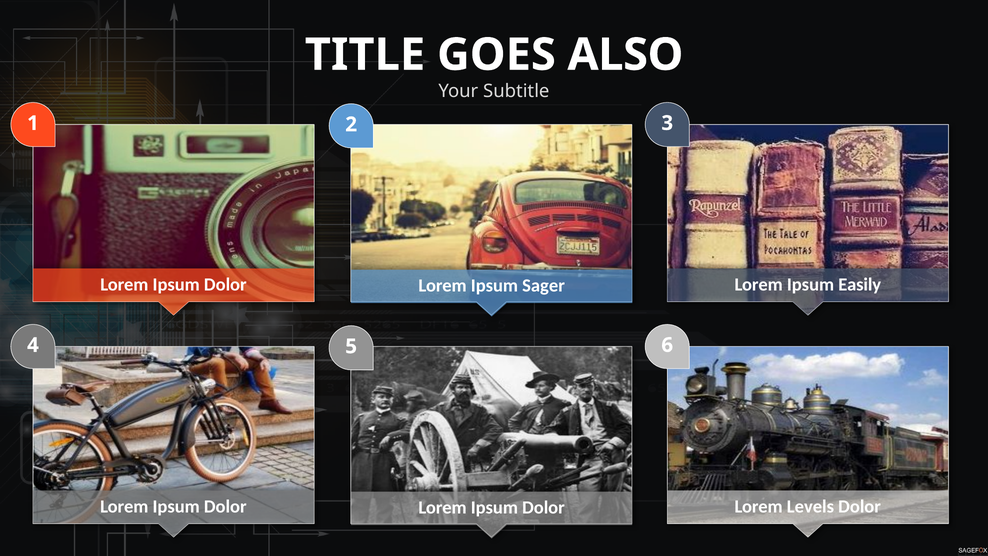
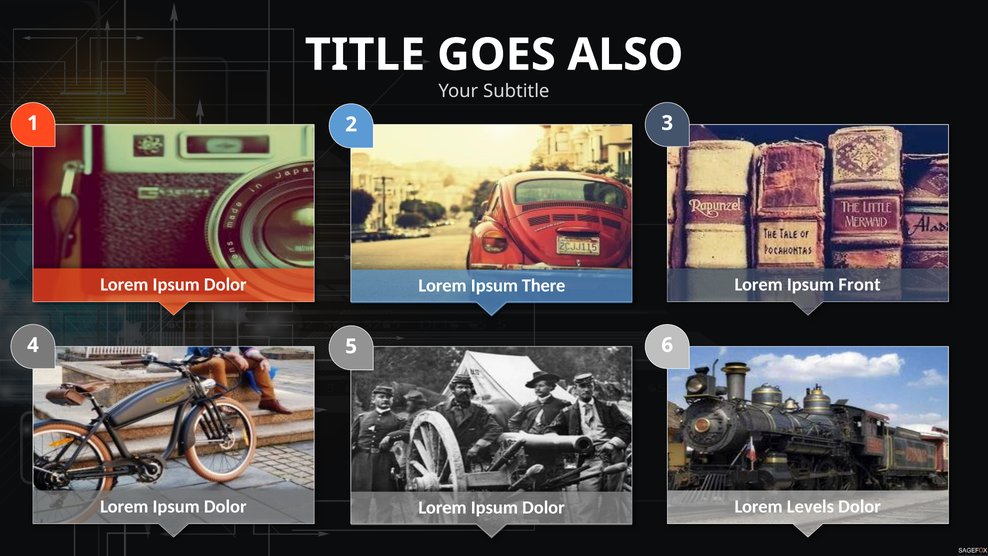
Easily: Easily -> Front
Sager: Sager -> There
